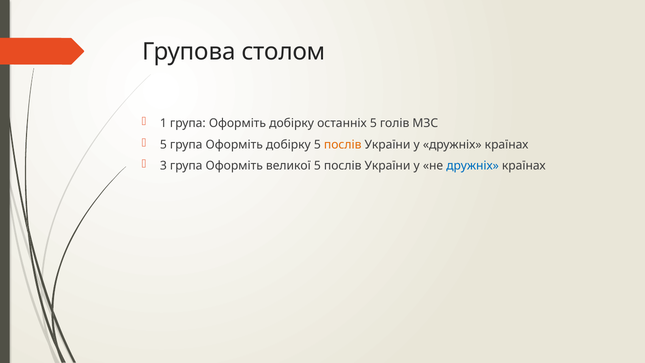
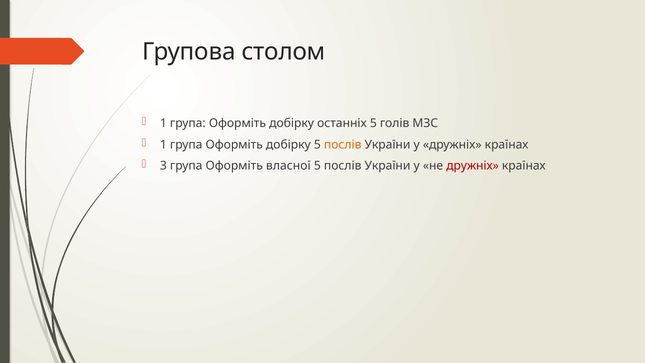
5 at (163, 145): 5 -> 1
великої: великої -> власної
дружніх at (473, 166) colour: blue -> red
